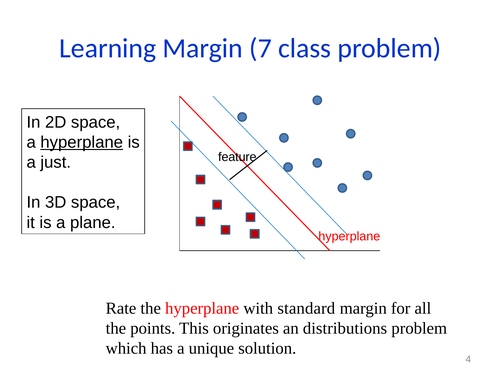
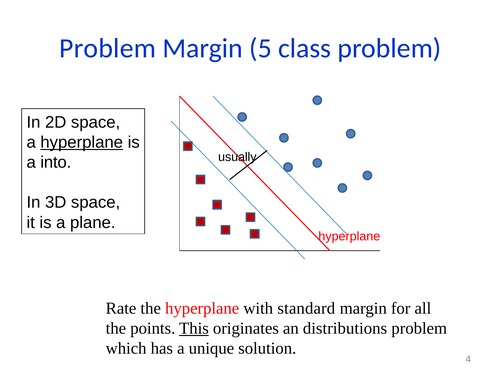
Learning at (108, 48): Learning -> Problem
7: 7 -> 5
feature: feature -> usually
just: just -> into
This underline: none -> present
